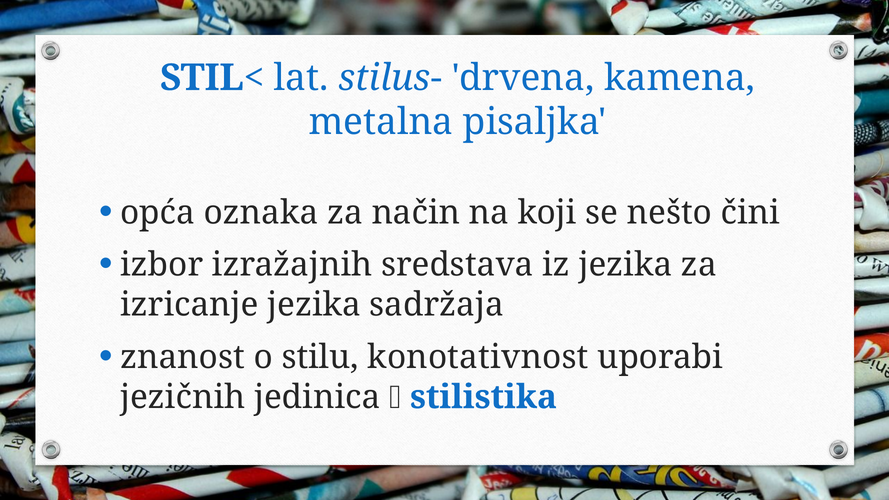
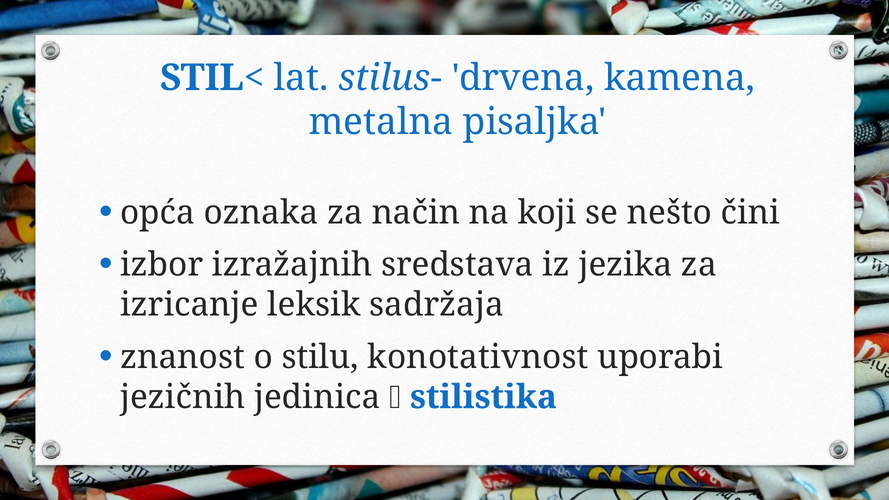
izricanje jezika: jezika -> leksik
